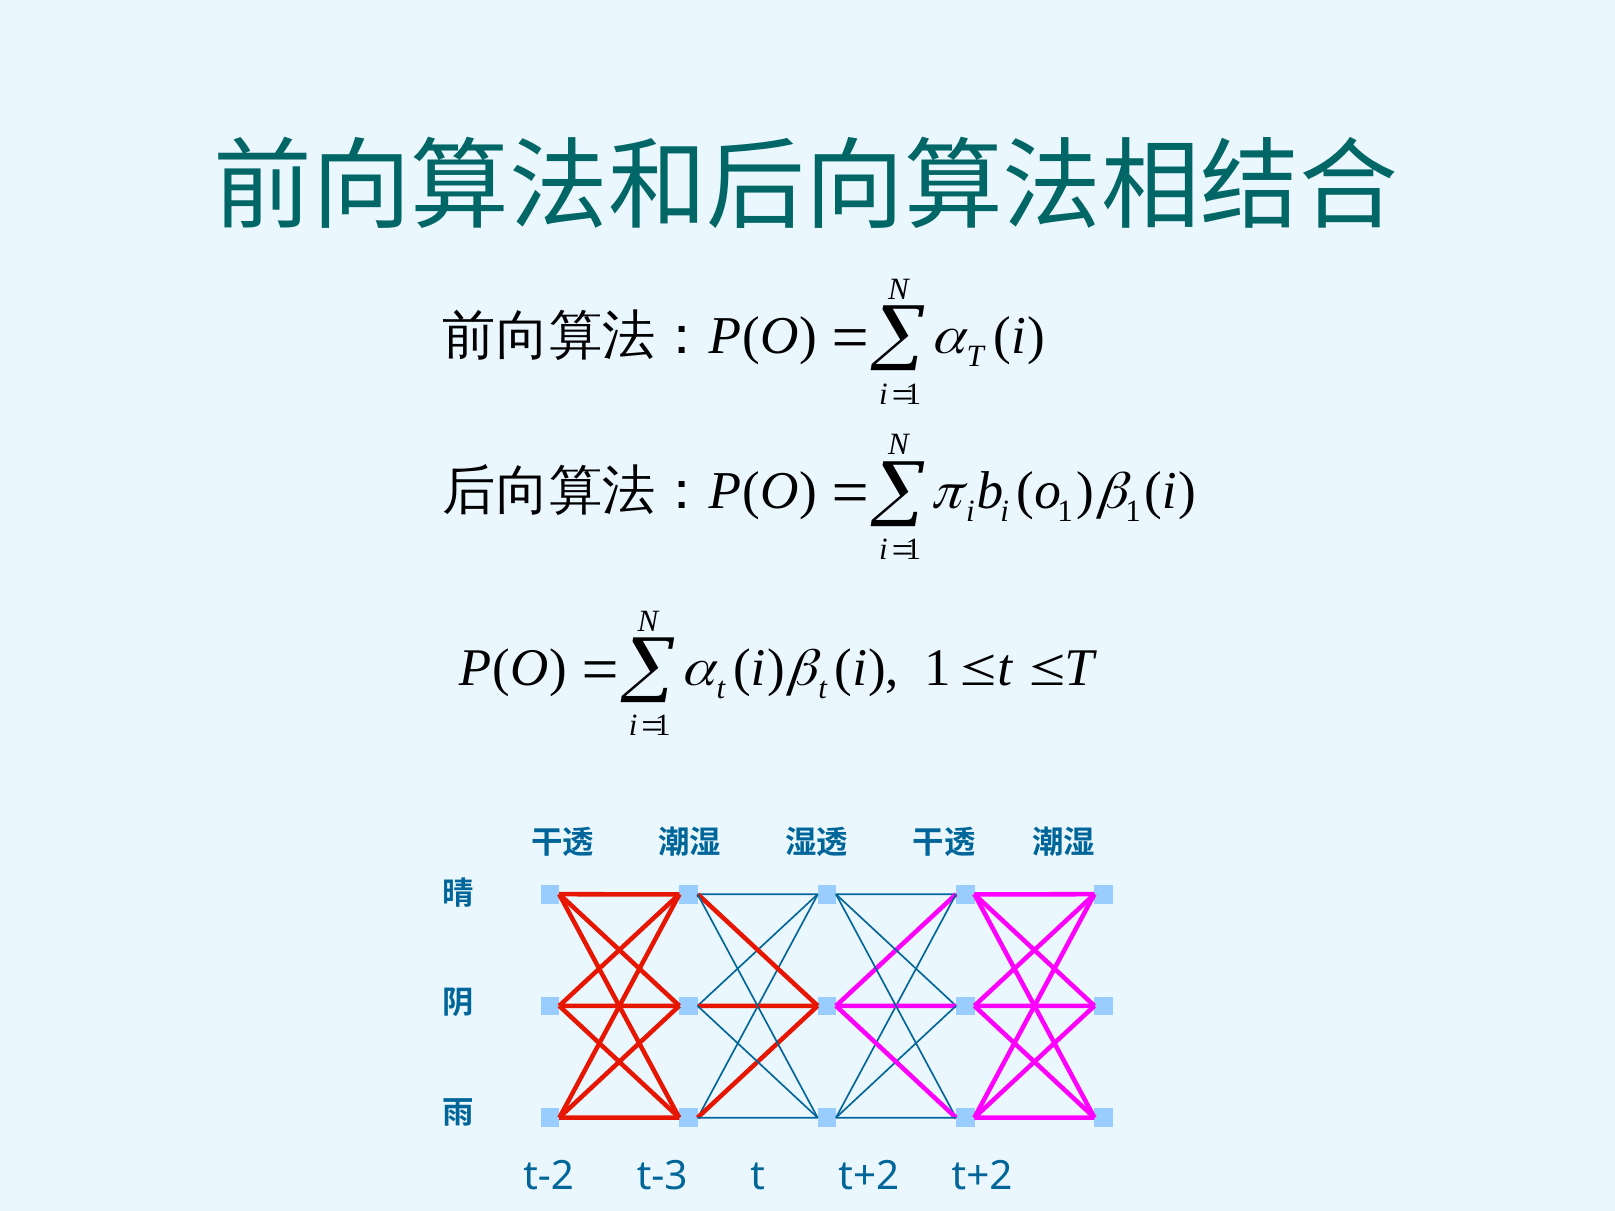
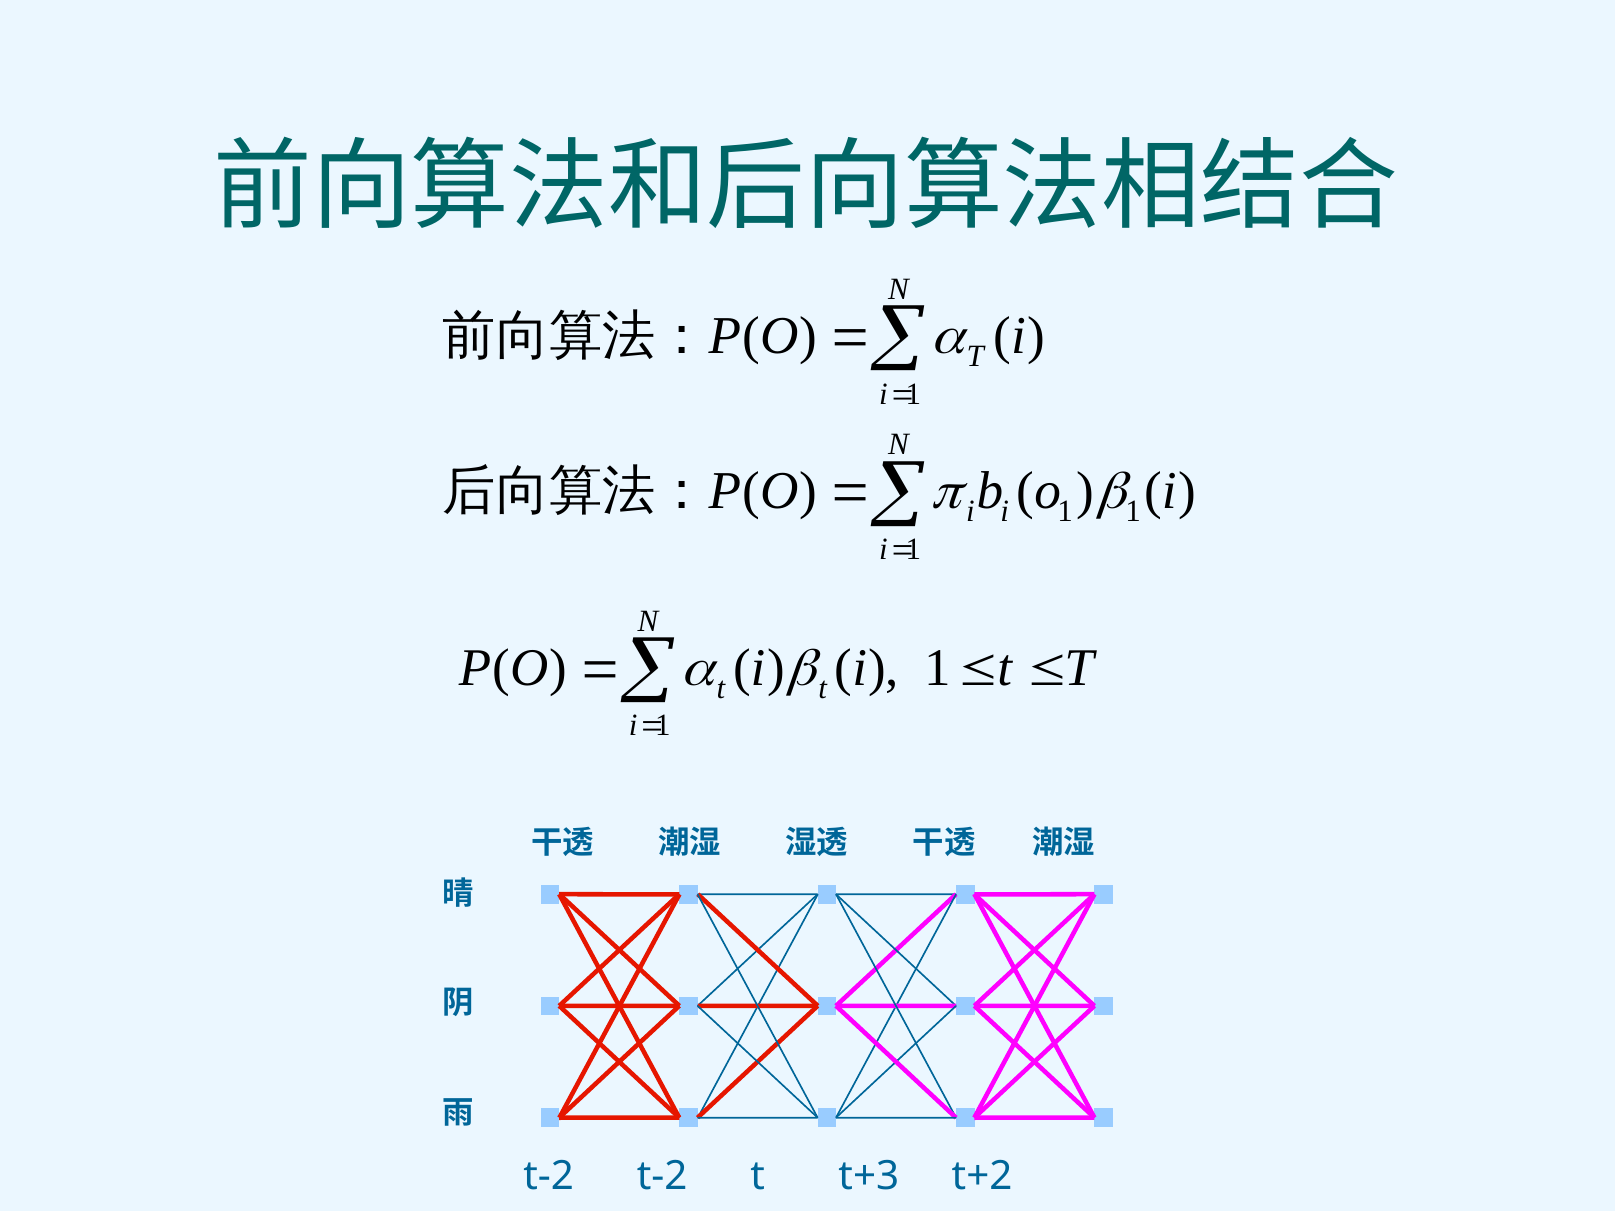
t-2 t-3: t-3 -> t-2
t t+2: t+2 -> t+3
